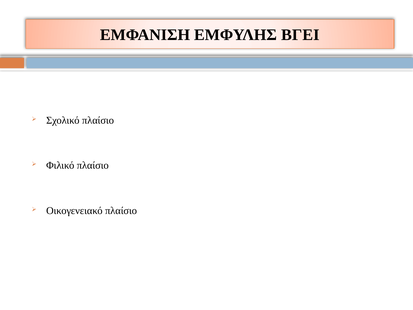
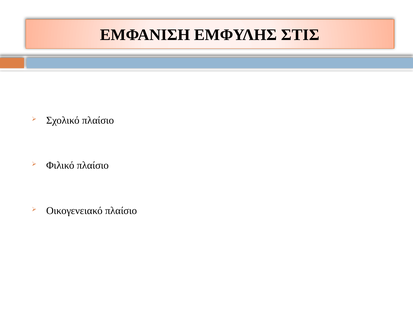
ΒΓΕΙ: ΒΓΕΙ -> ΣΤΙΣ
